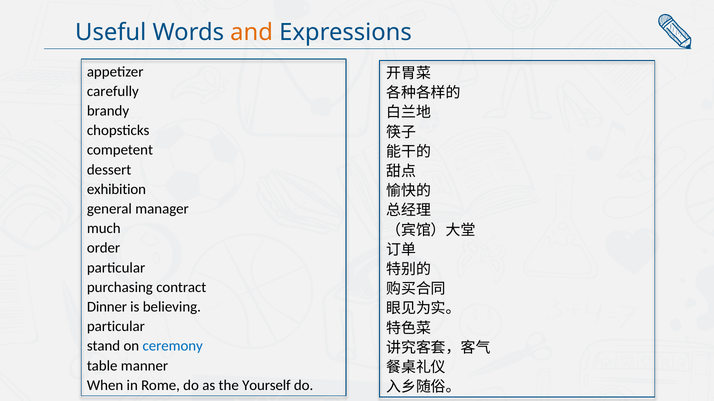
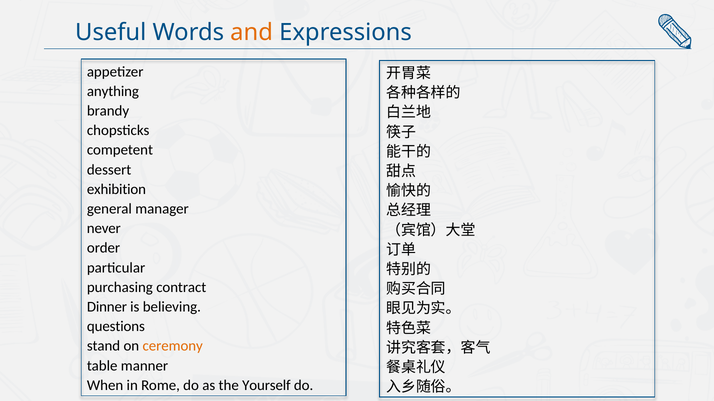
carefully: carefully -> anything
much: much -> never
particular at (116, 327): particular -> questions
ceremony colour: blue -> orange
